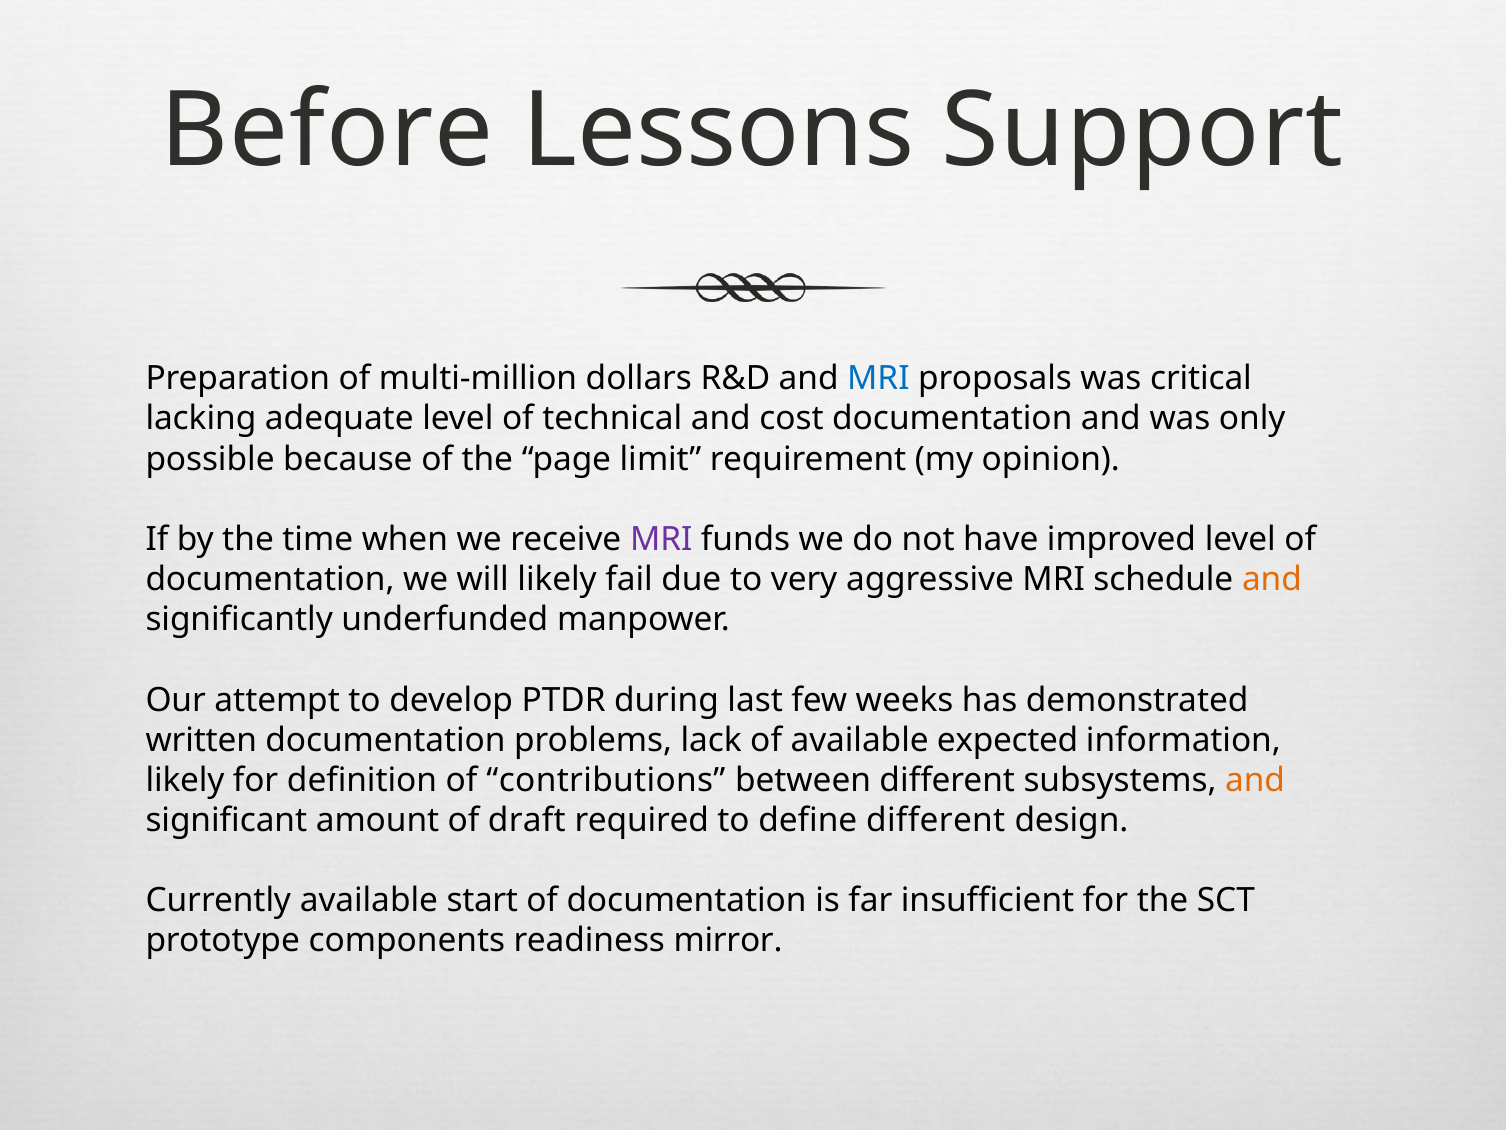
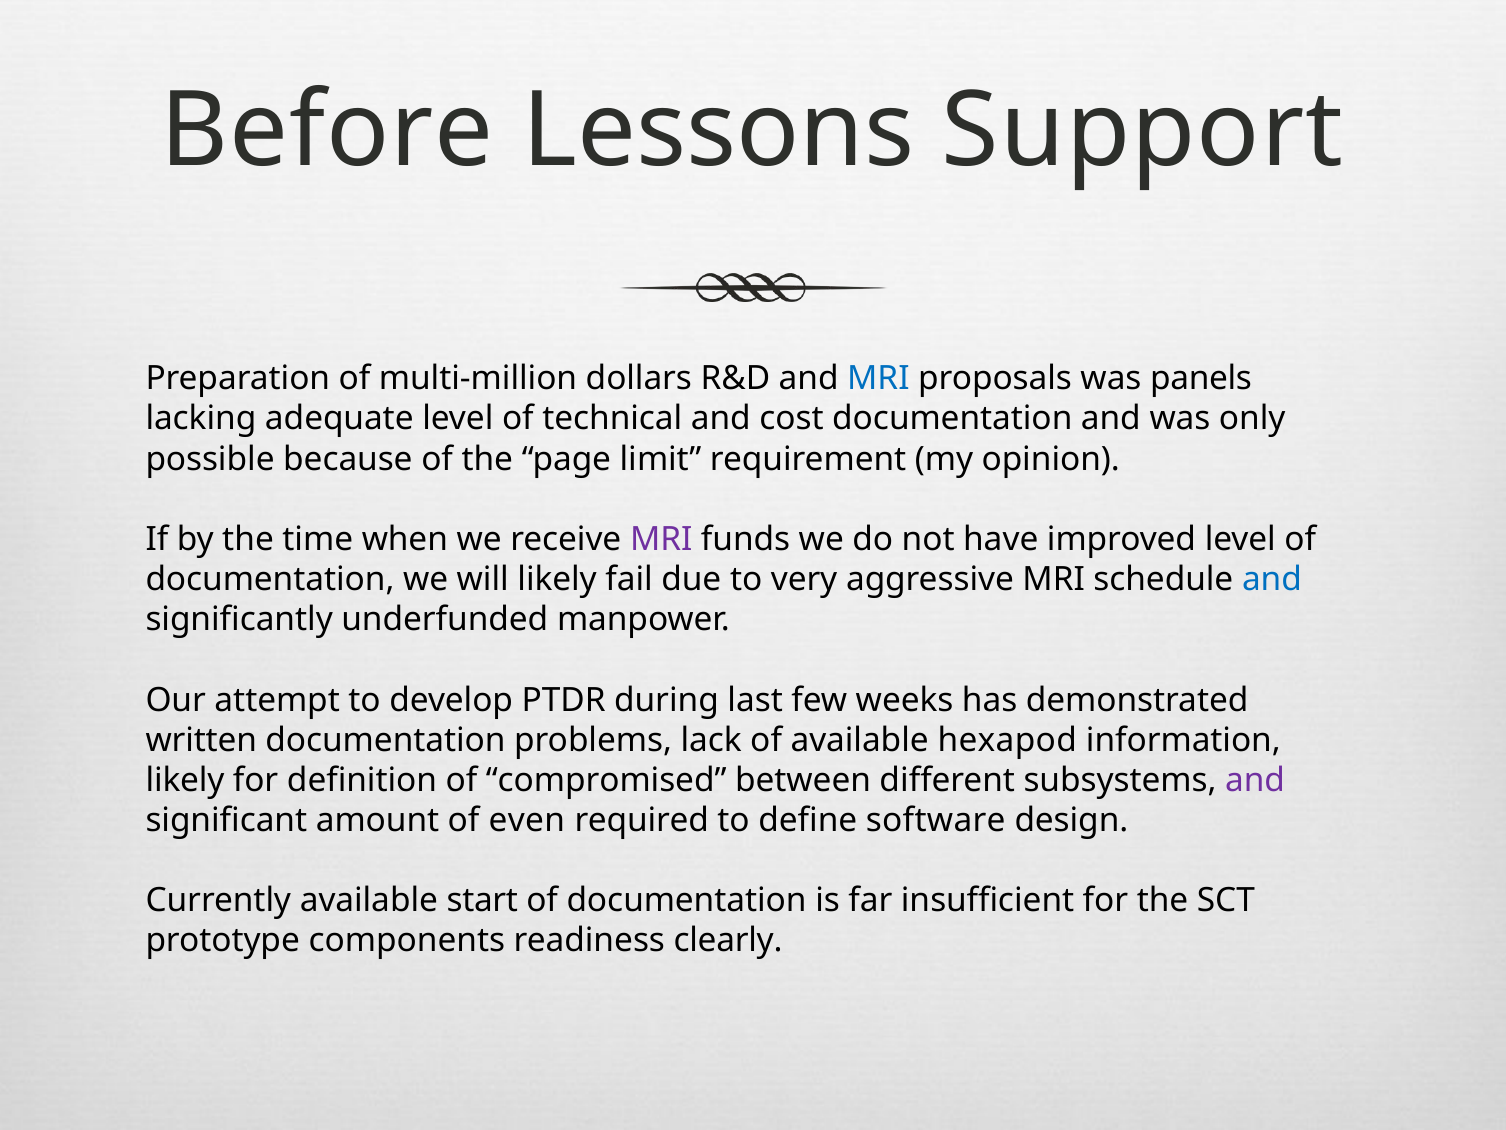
critical: critical -> panels
and at (1272, 579) colour: orange -> blue
expected: expected -> hexapod
contributions: contributions -> compromised
and at (1255, 780) colour: orange -> purple
draft: draft -> even
define different: different -> software
mirror: mirror -> clearly
